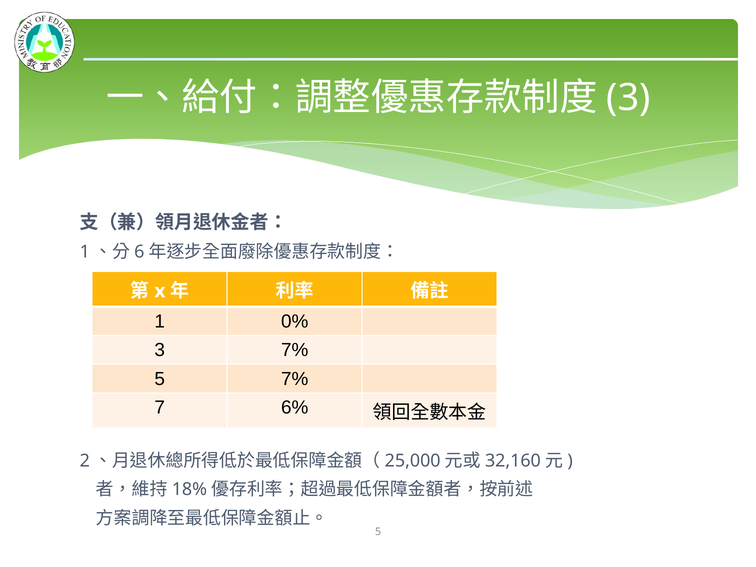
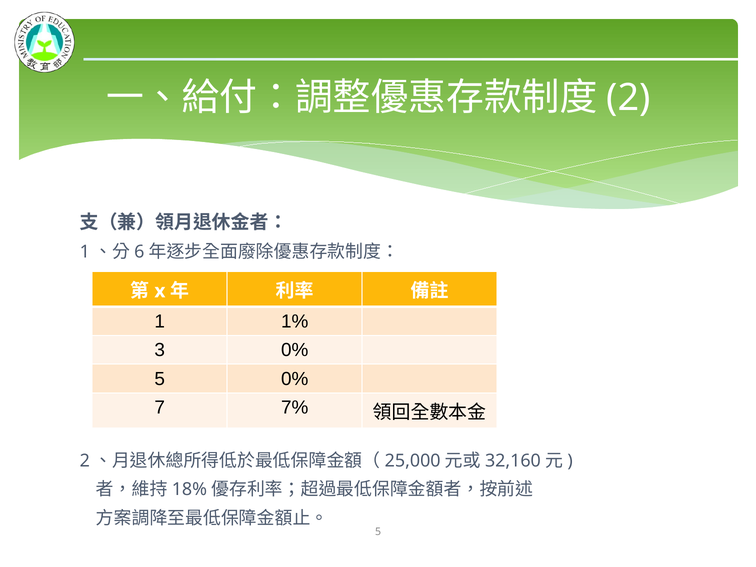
3 at (629, 98): 3 -> 2
0%: 0% -> 1%
3 7%: 7% -> 0%
5 7%: 7% -> 0%
6%: 6% -> 7%
